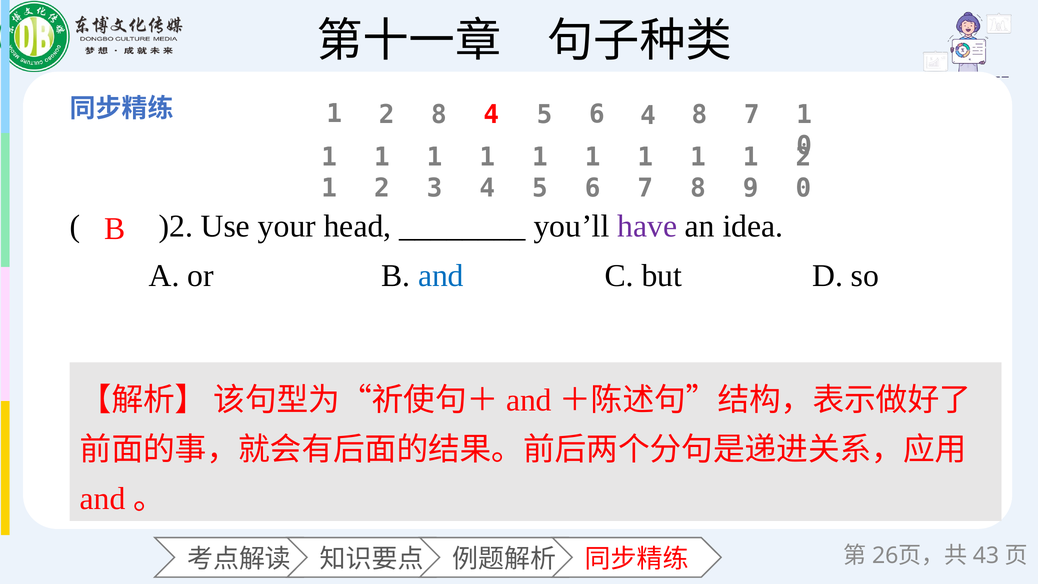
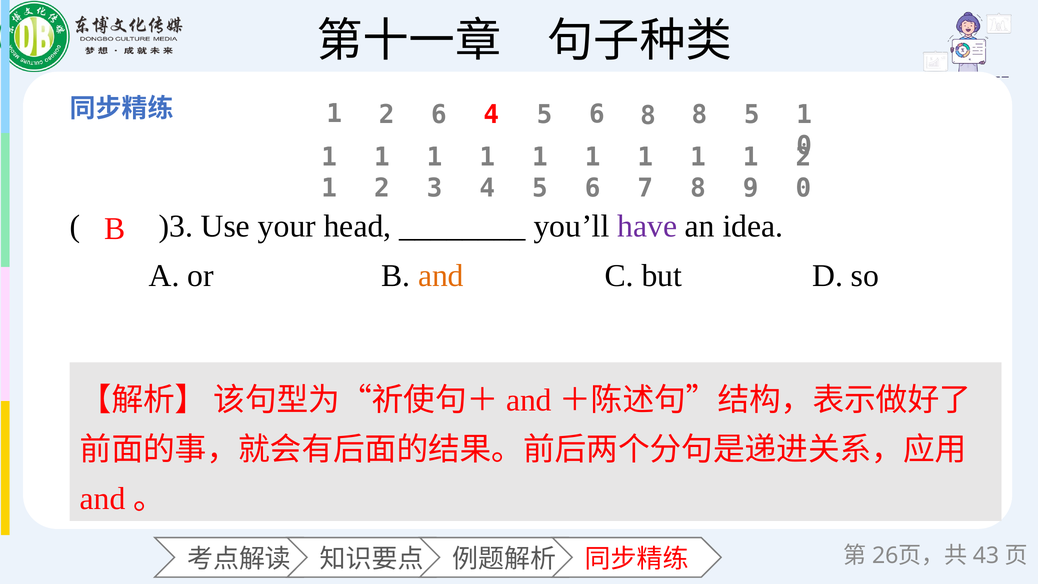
2 8: 8 -> 6
6 4: 4 -> 8
8 7: 7 -> 5
)2: )2 -> )3
and colour: blue -> orange
